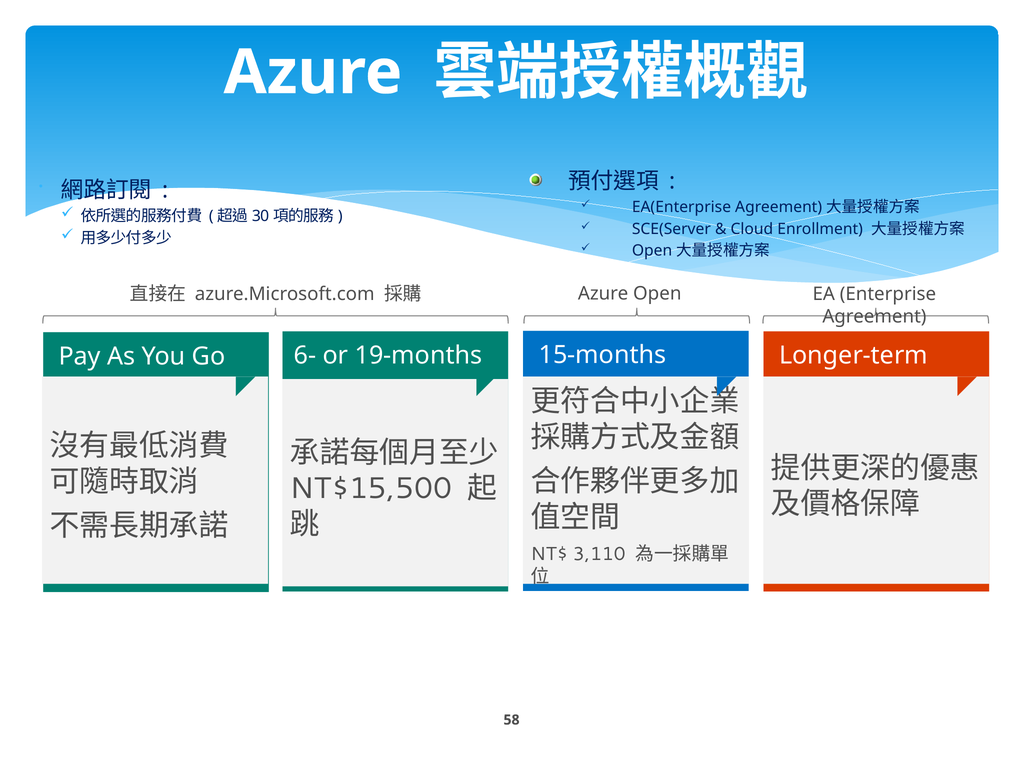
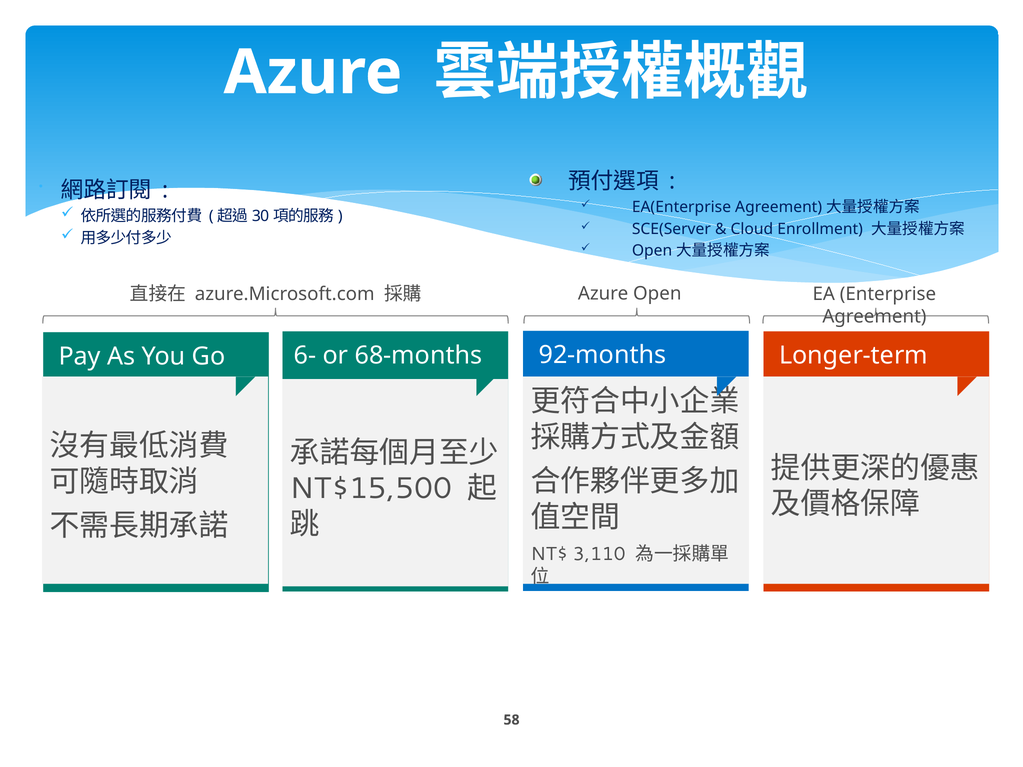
15-months: 15-months -> 92-months
19-months: 19-months -> 68-months
